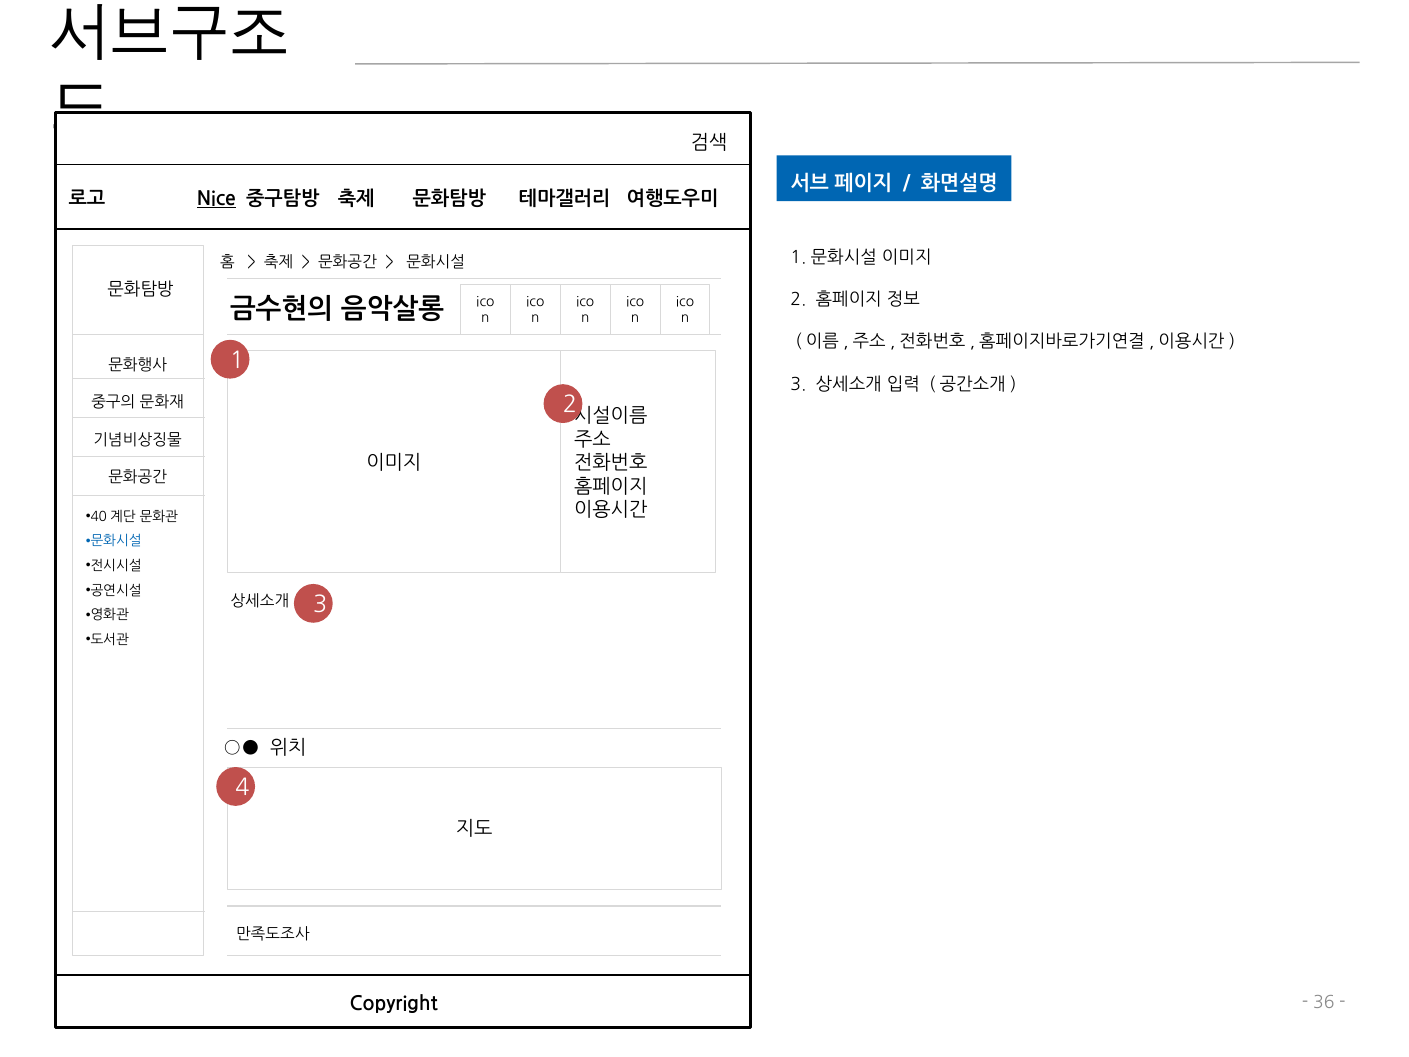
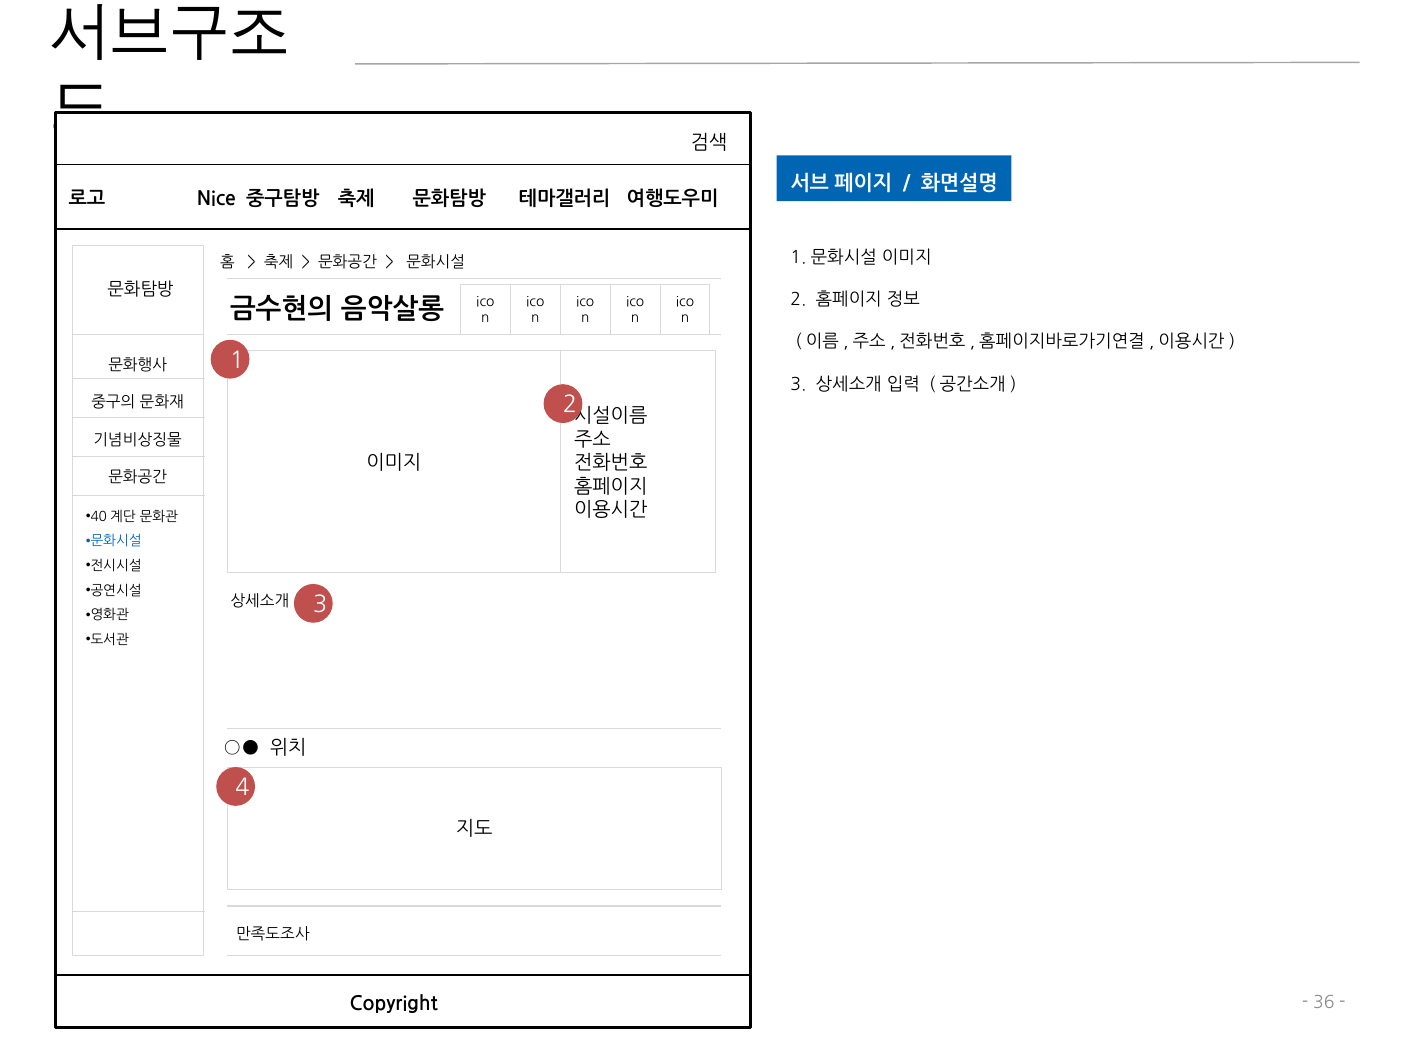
Nice underline: present -> none
